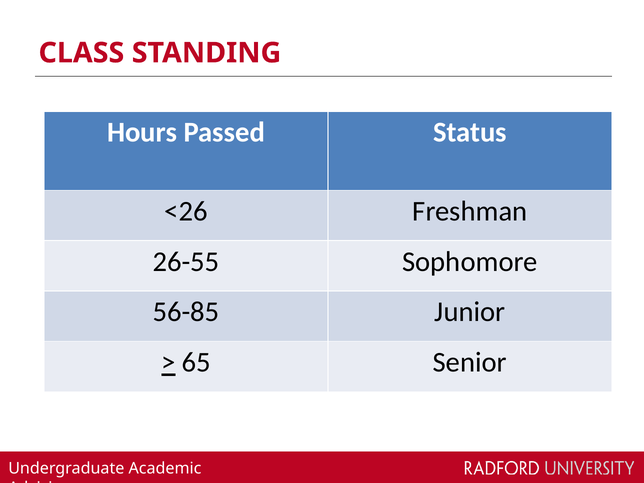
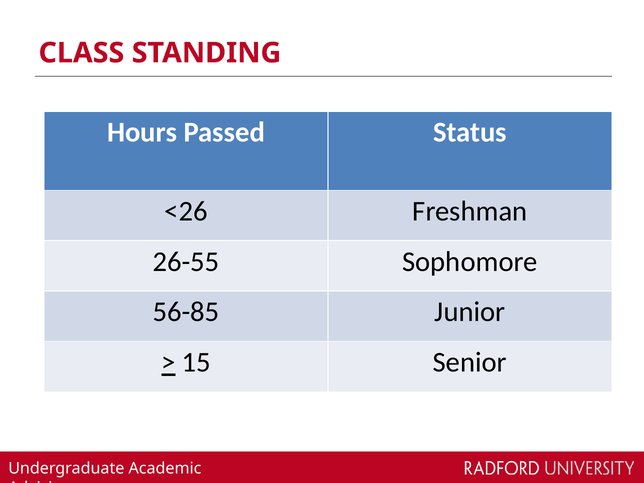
65: 65 -> 15
